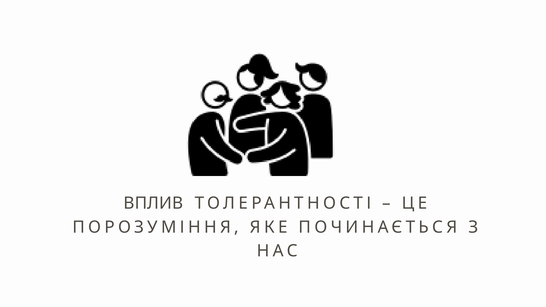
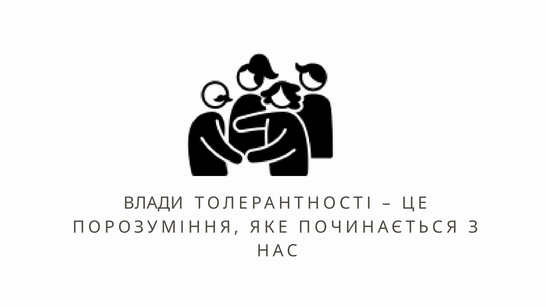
ВПЛИВ: ВПЛИВ -> ВЛАДИ
